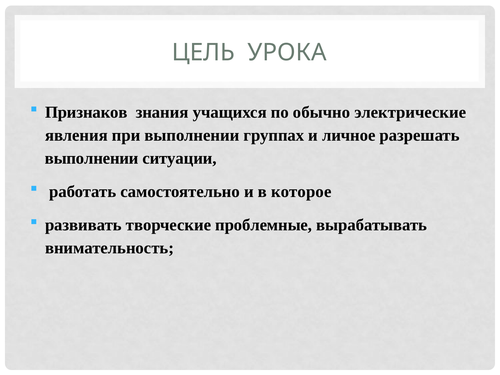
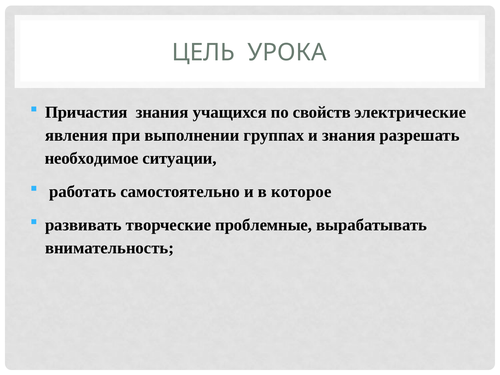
Признаков: Признаков -> Причастия
обычно: обычно -> свойств
и личное: личное -> знания
выполнении at (92, 158): выполнении -> необходимое
